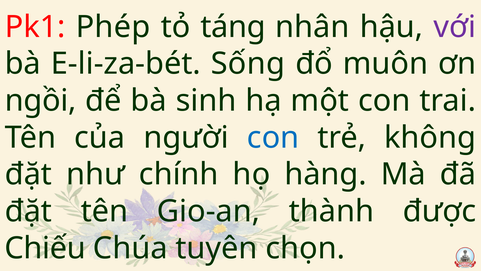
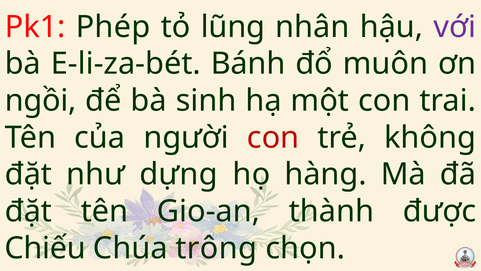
táng: táng -> lũng
Sống: Sống -> Bánh
con at (273, 137) colour: blue -> red
chính: chính -> dựng
tuyên: tuyên -> trông
